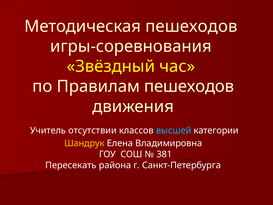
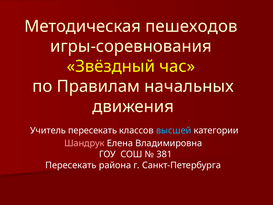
Правилам пешеходов: пешеходов -> начальных
Учитель отсутствии: отсутствии -> пересекать
Шандрук colour: yellow -> pink
